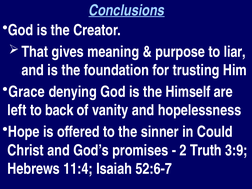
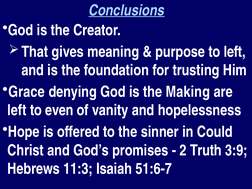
to liar: liar -> left
Himself: Himself -> Making
back: back -> even
11:4: 11:4 -> 11:3
52:6-7: 52:6-7 -> 51:6-7
